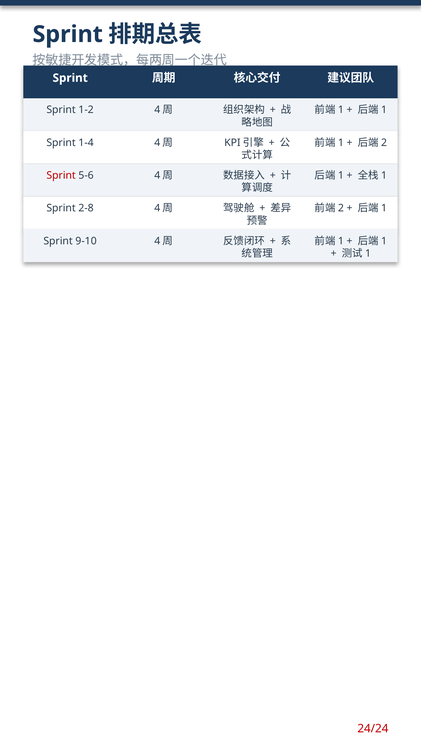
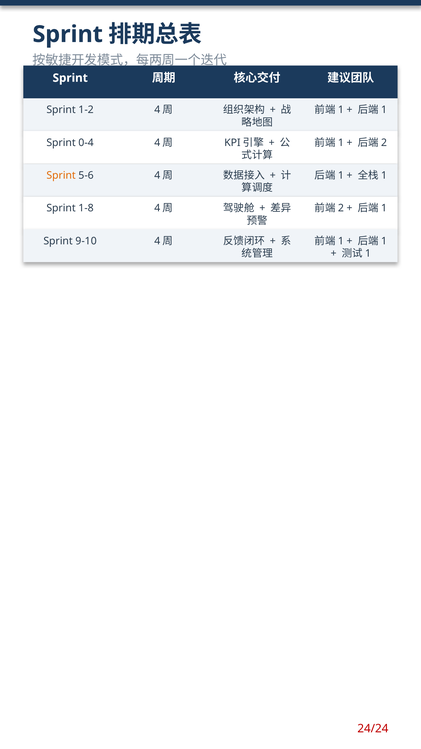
1-4: 1-4 -> 0-4
Sprint at (61, 175) colour: red -> orange
2-8: 2-8 -> 1-8
